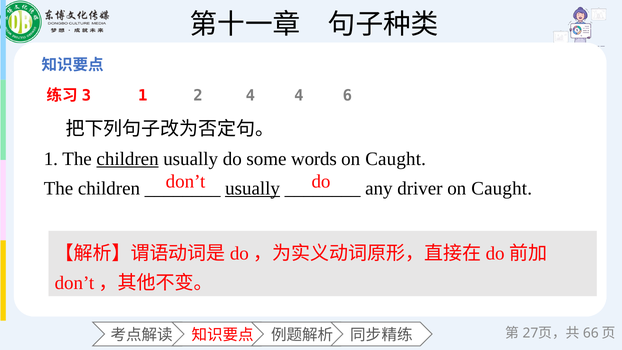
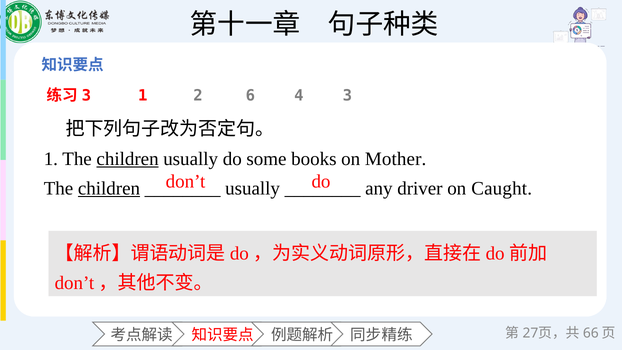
2 4: 4 -> 6
6: 6 -> 3
words: words -> books
Caught at (396, 159): Caught -> Mother
children at (109, 188) underline: none -> present
usually at (253, 188) underline: present -> none
